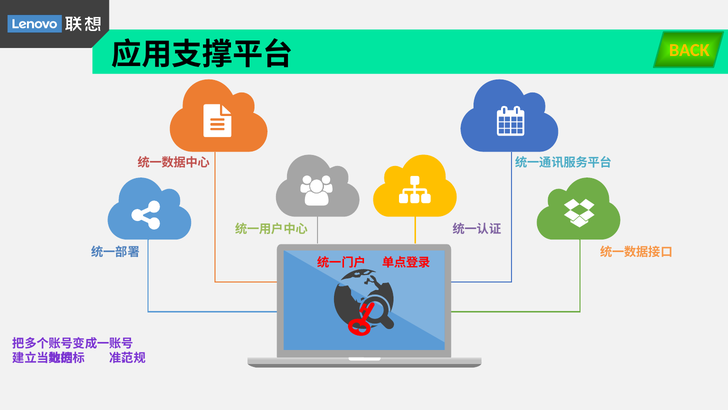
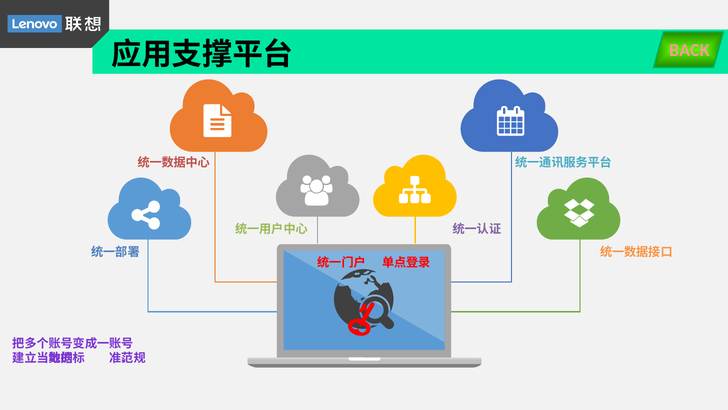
BACK colour: yellow -> pink
